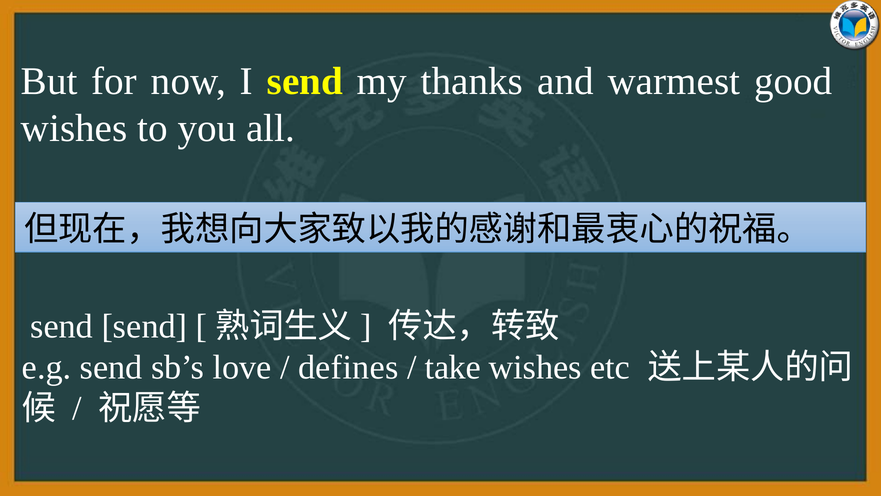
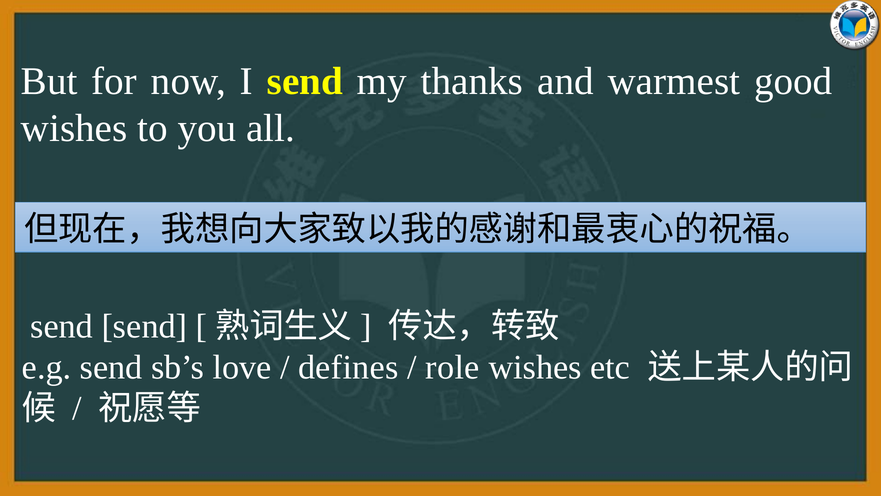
take: take -> role
